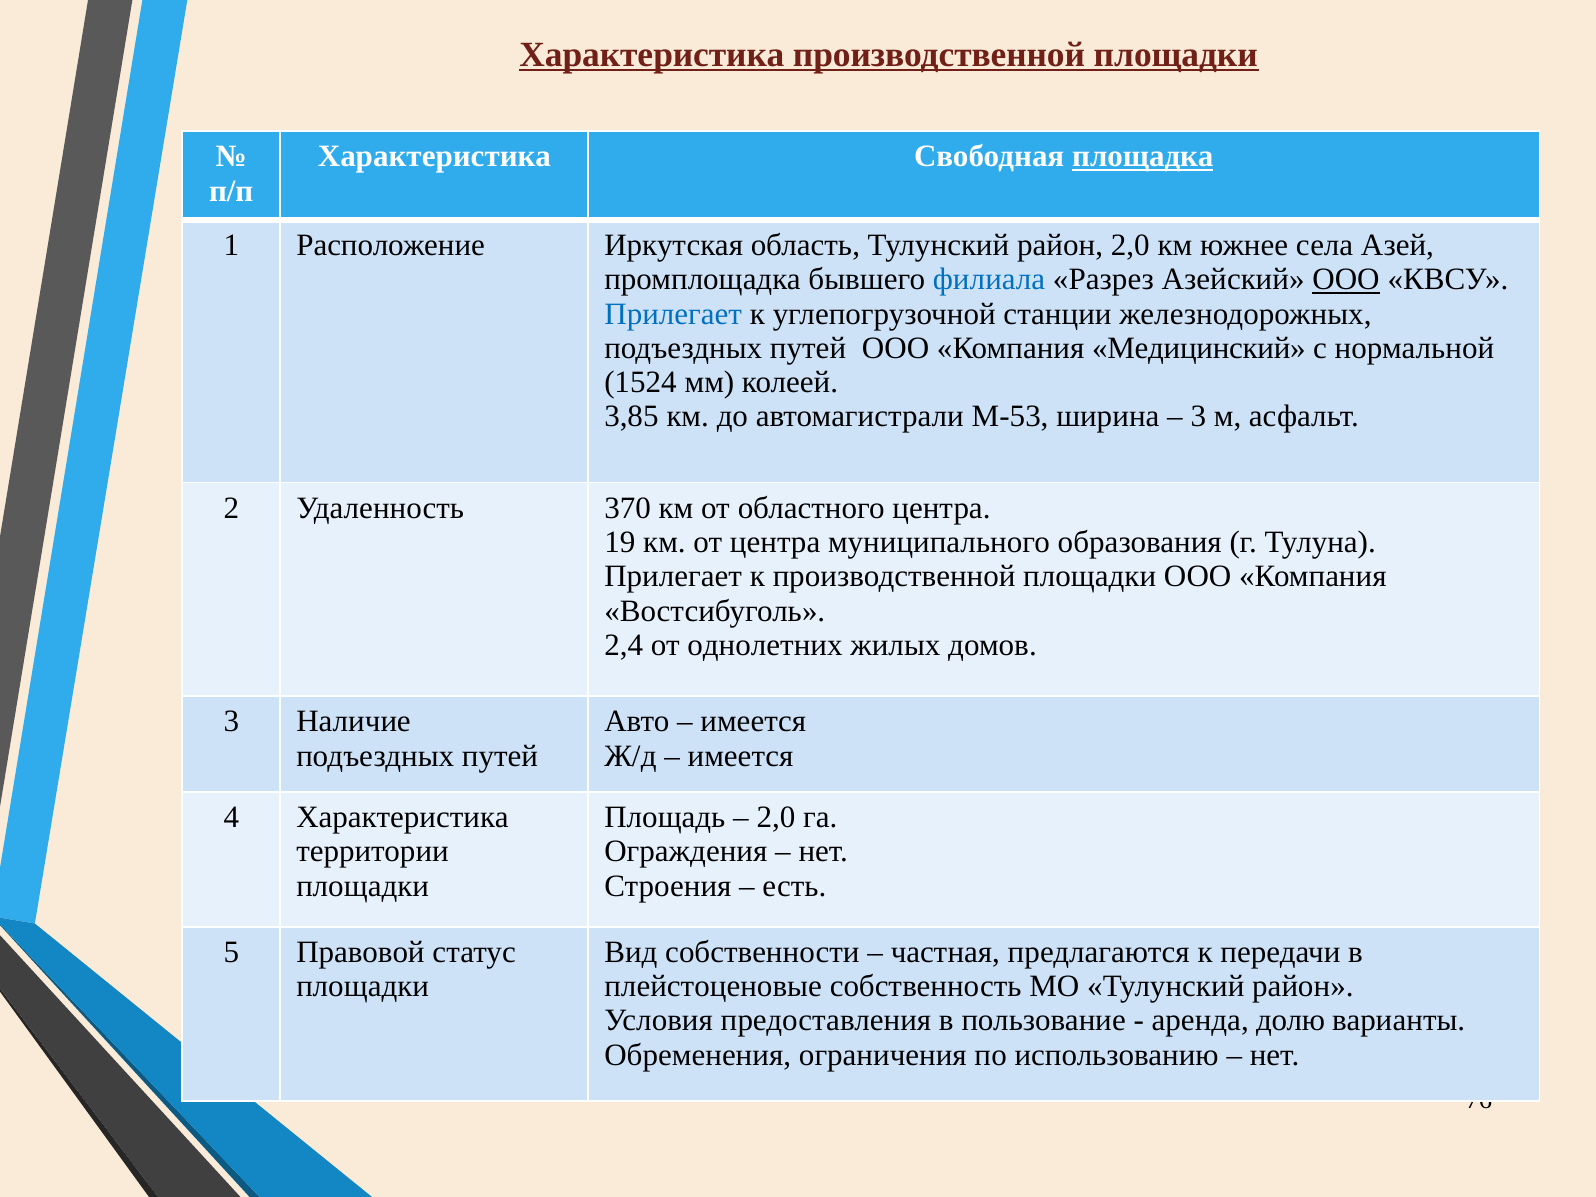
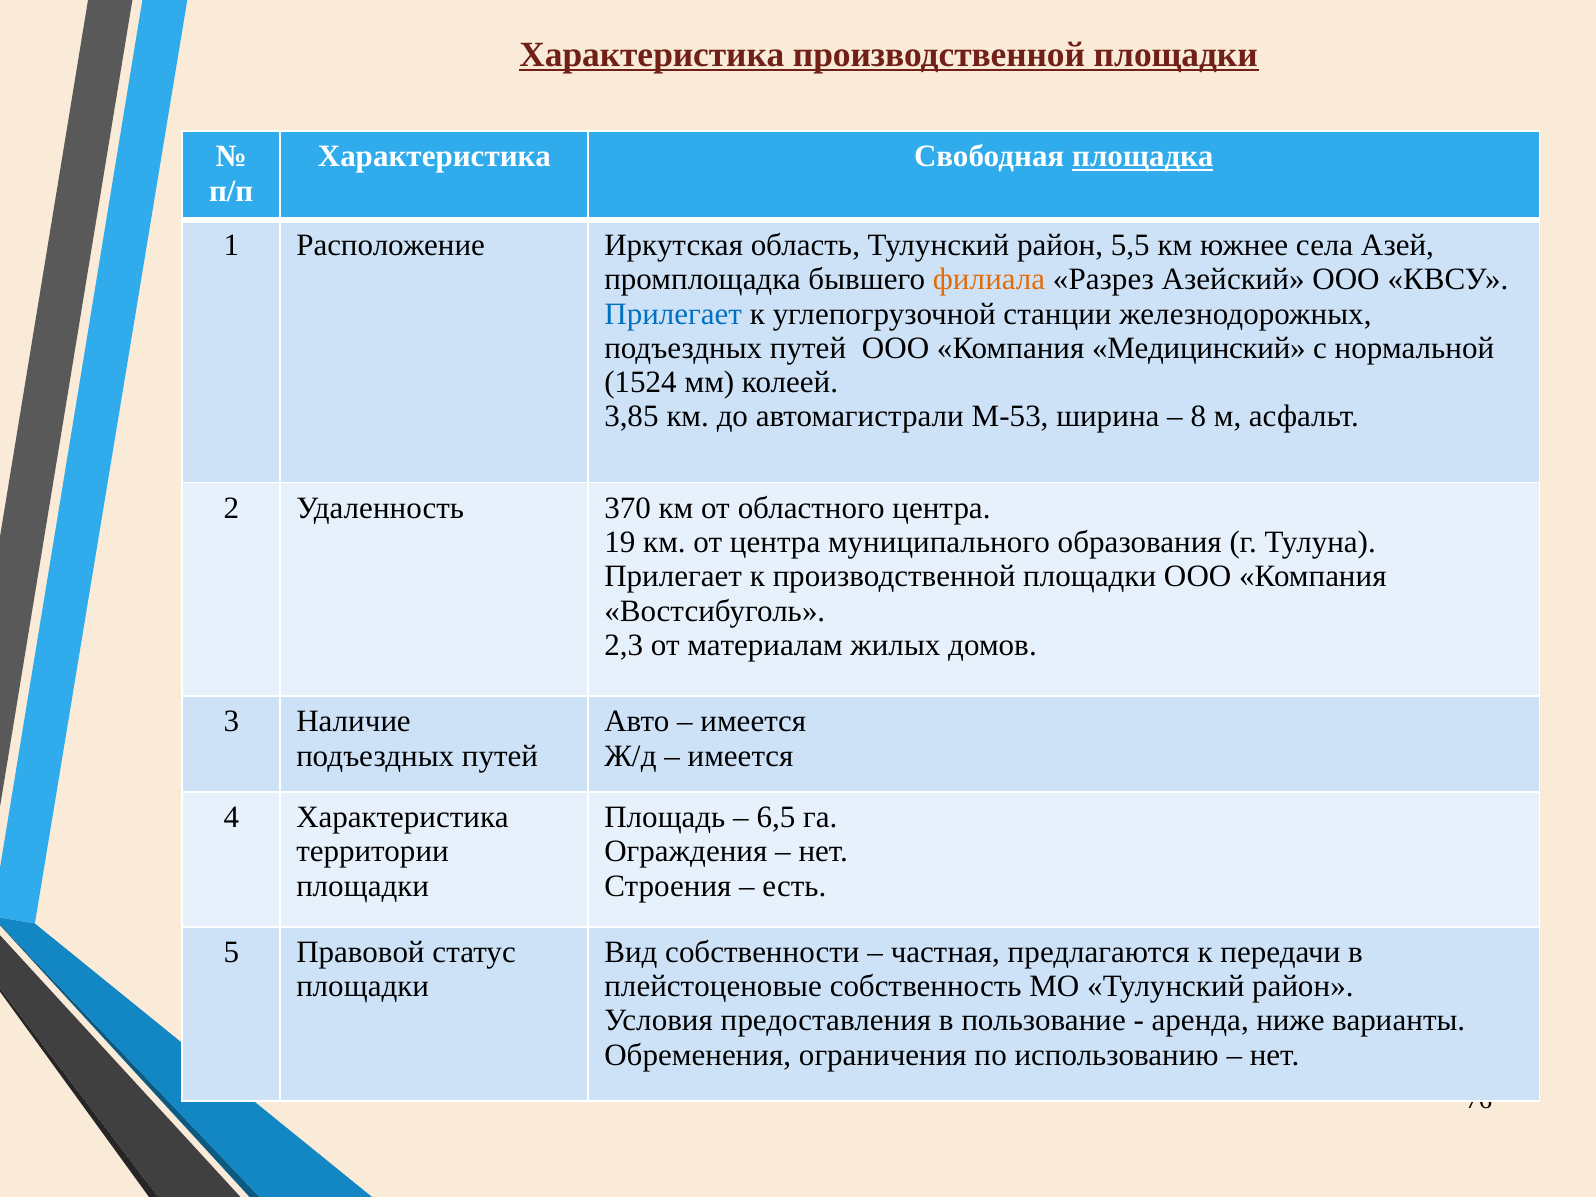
район 2,0: 2,0 -> 5,5
филиала colour: blue -> orange
ООО at (1346, 279) underline: present -> none
3 at (1198, 417): 3 -> 8
2,4: 2,4 -> 2,3
однолетних: однолетних -> материалам
2,0 at (776, 817): 2,0 -> 6,5
долю: долю -> ниже
